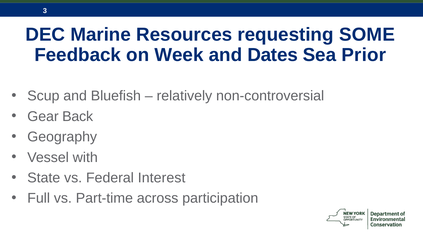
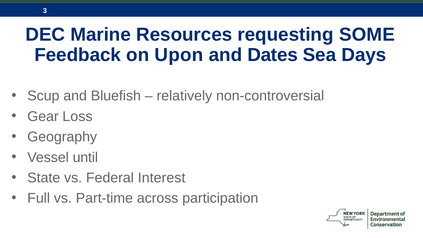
Week: Week -> Upon
Prior: Prior -> Days
Back: Back -> Loss
with: with -> until
